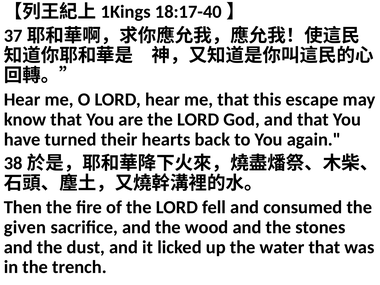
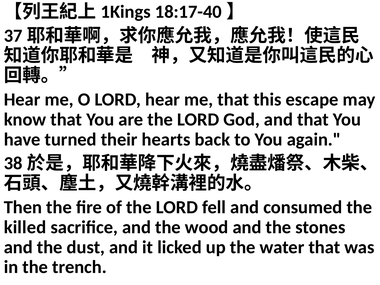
given: given -> killed
